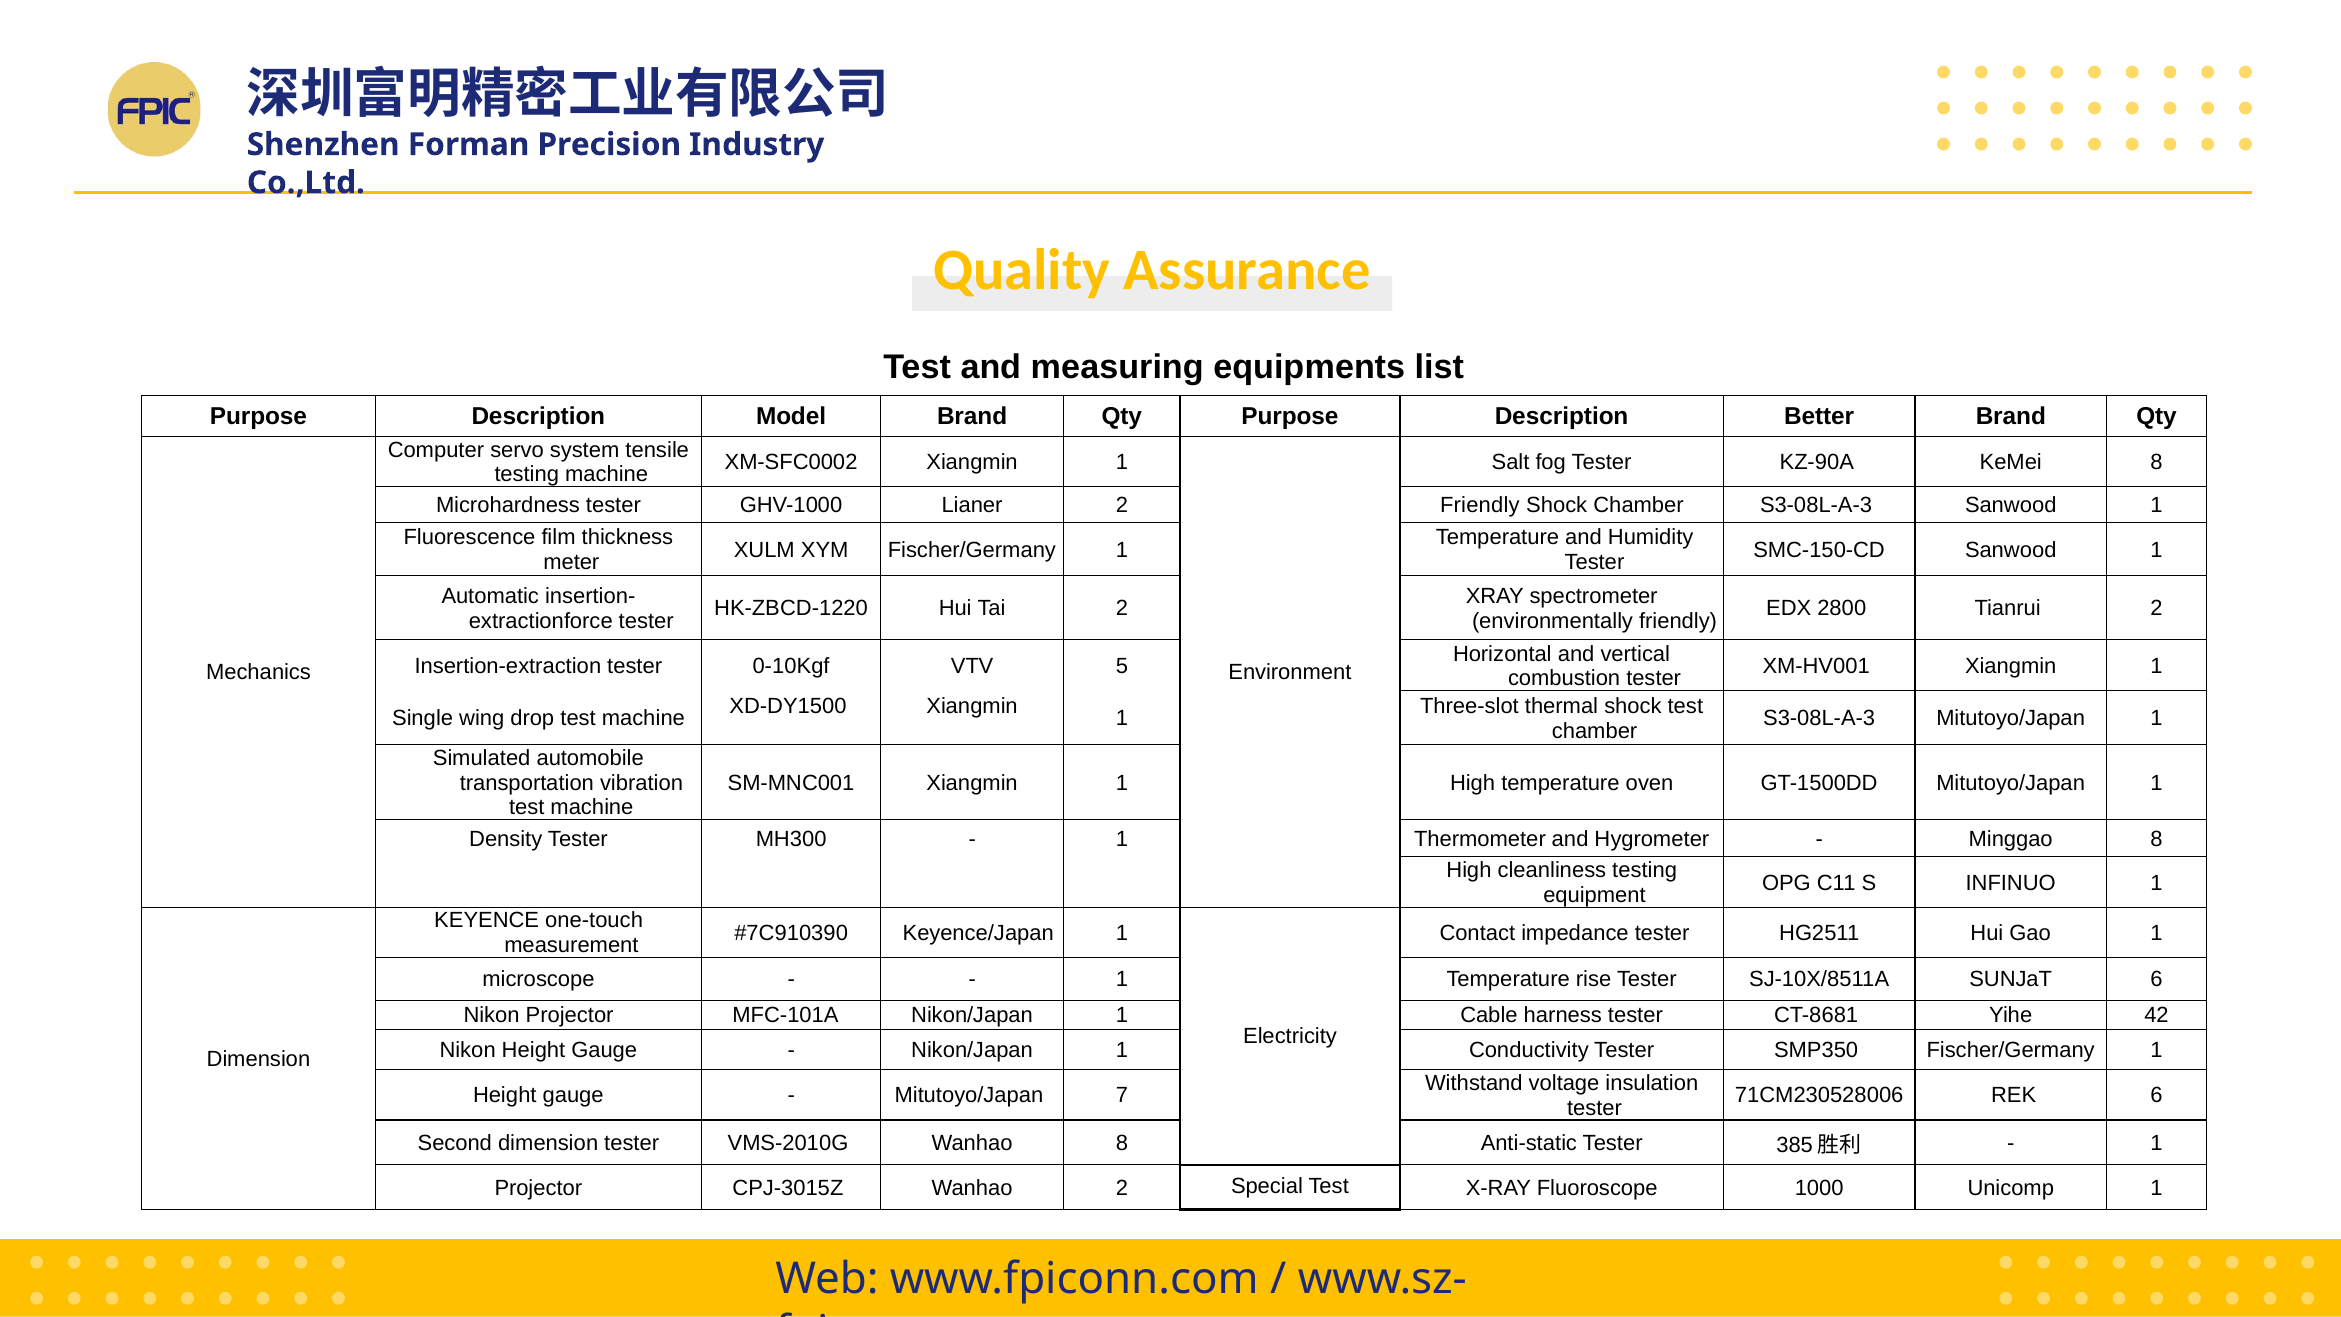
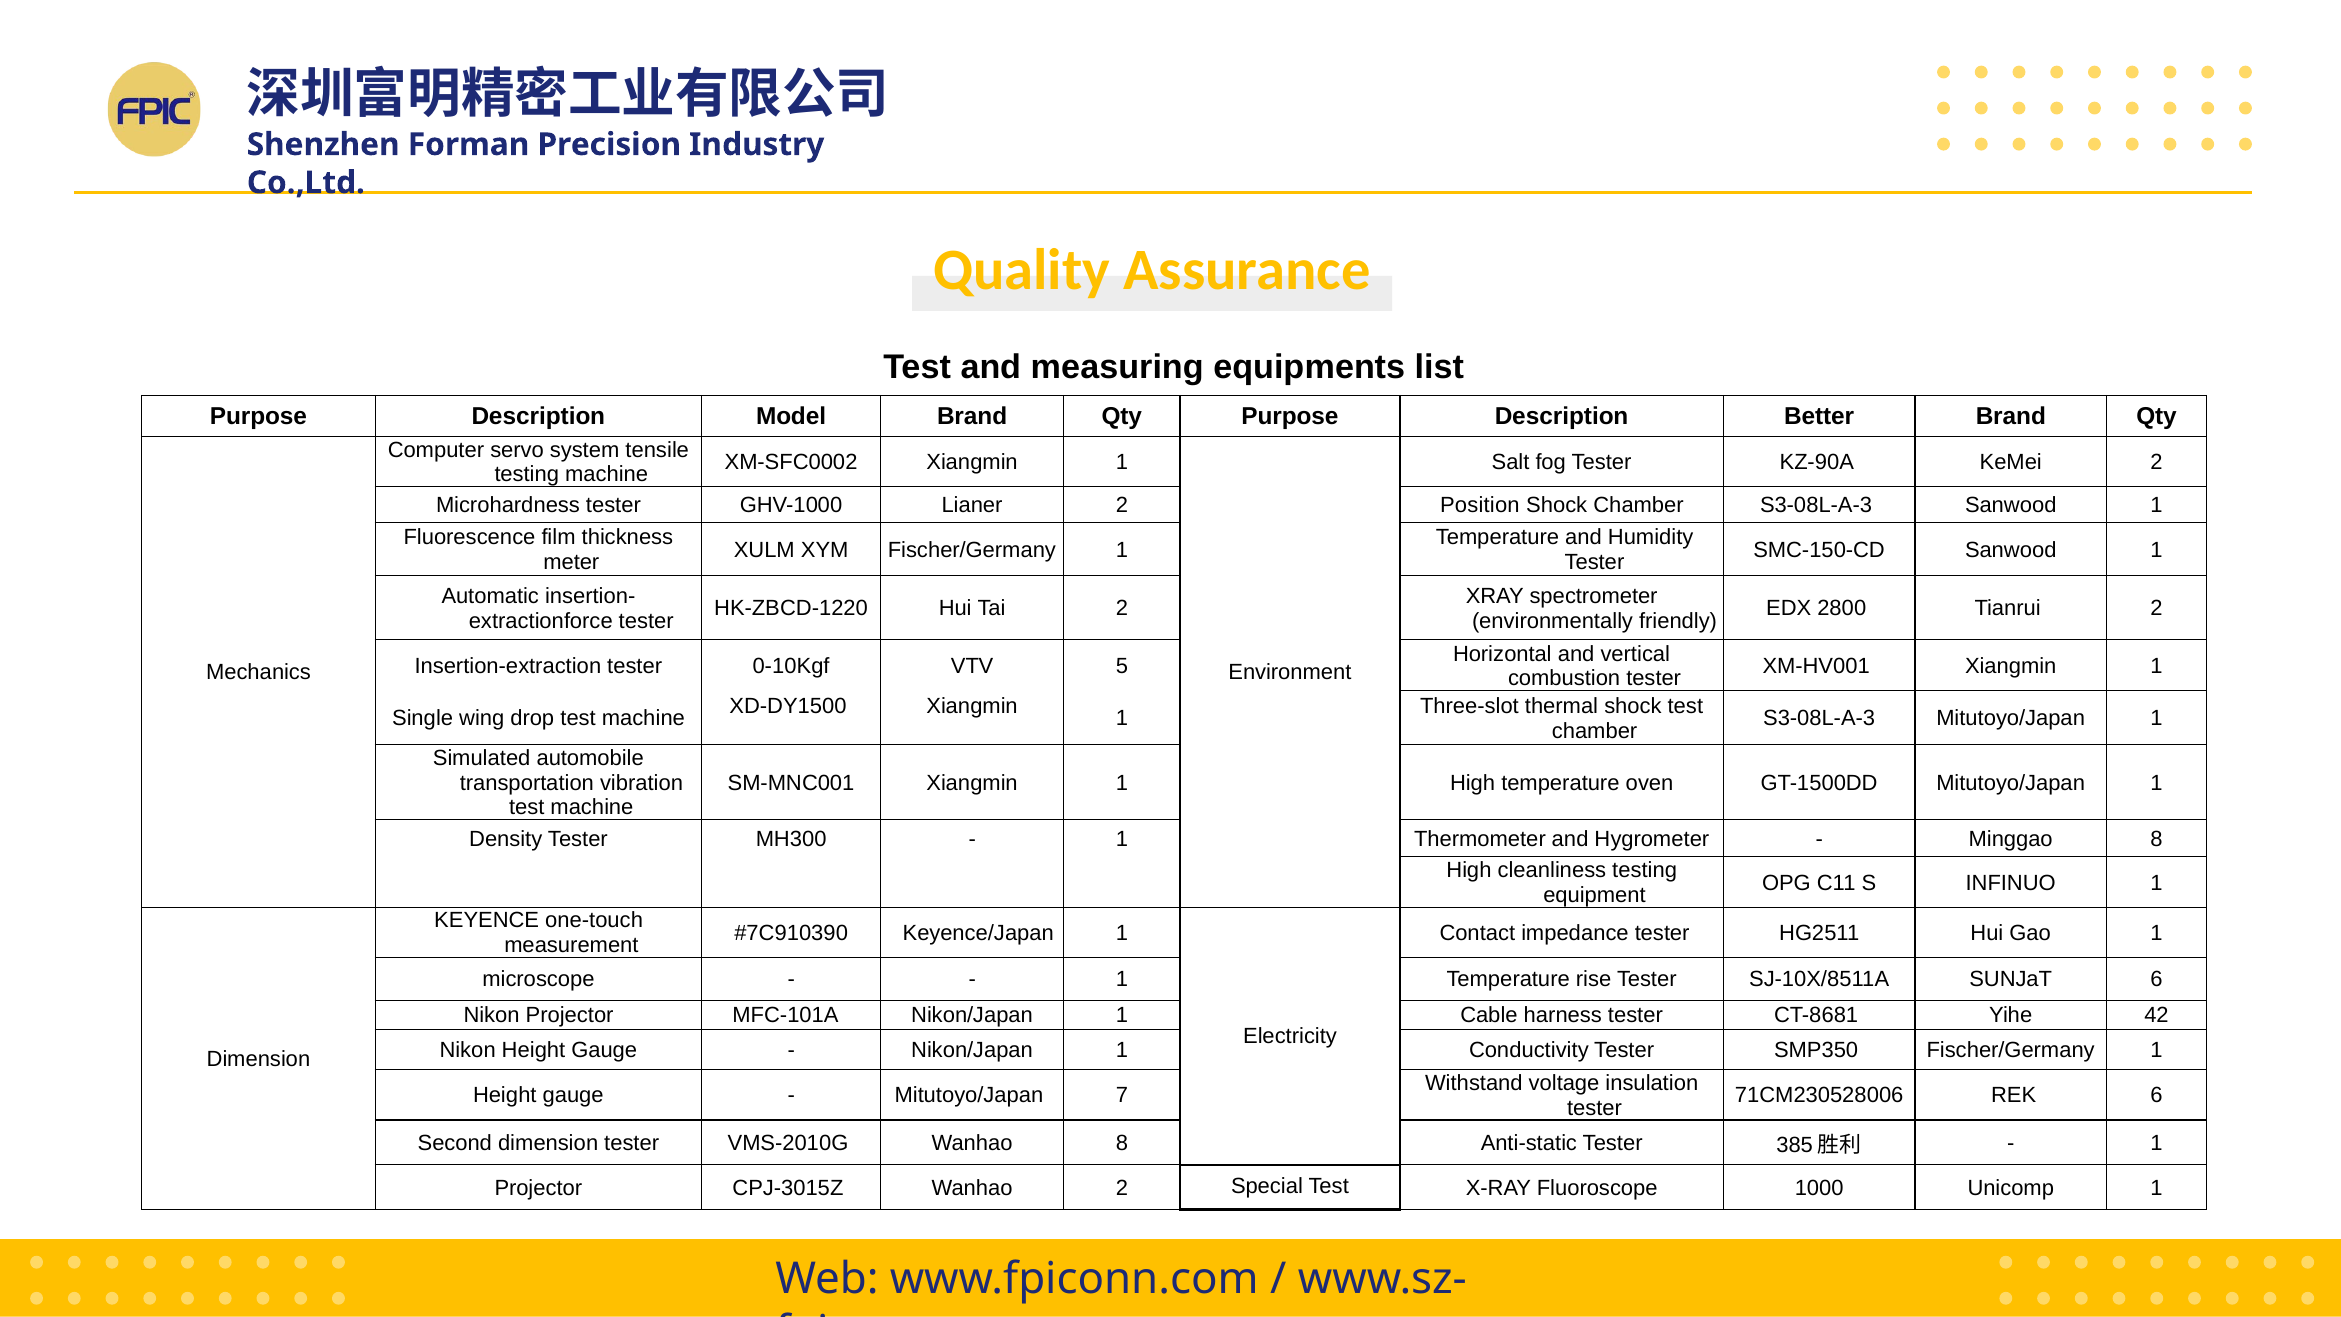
KeMei 8: 8 -> 2
2 Friendly: Friendly -> Position
